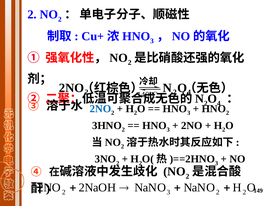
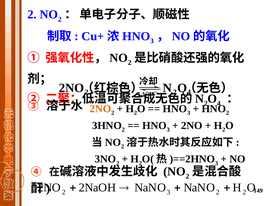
2NO at (100, 109) colour: blue -> orange
